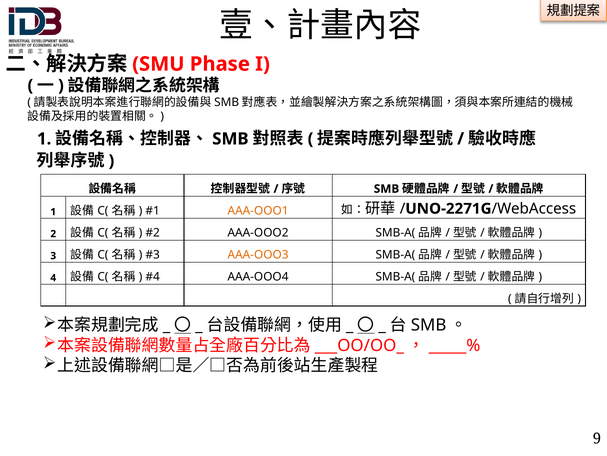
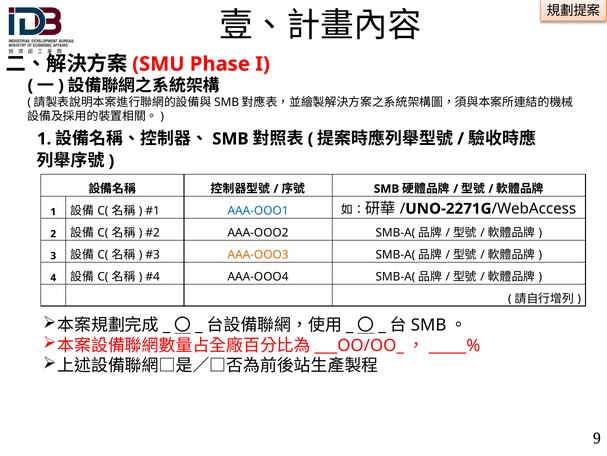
AAA-OOO1 colour: orange -> blue
